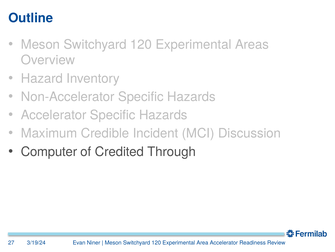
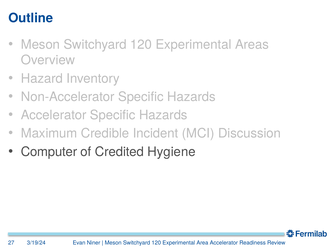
Through: Through -> Hygiene
